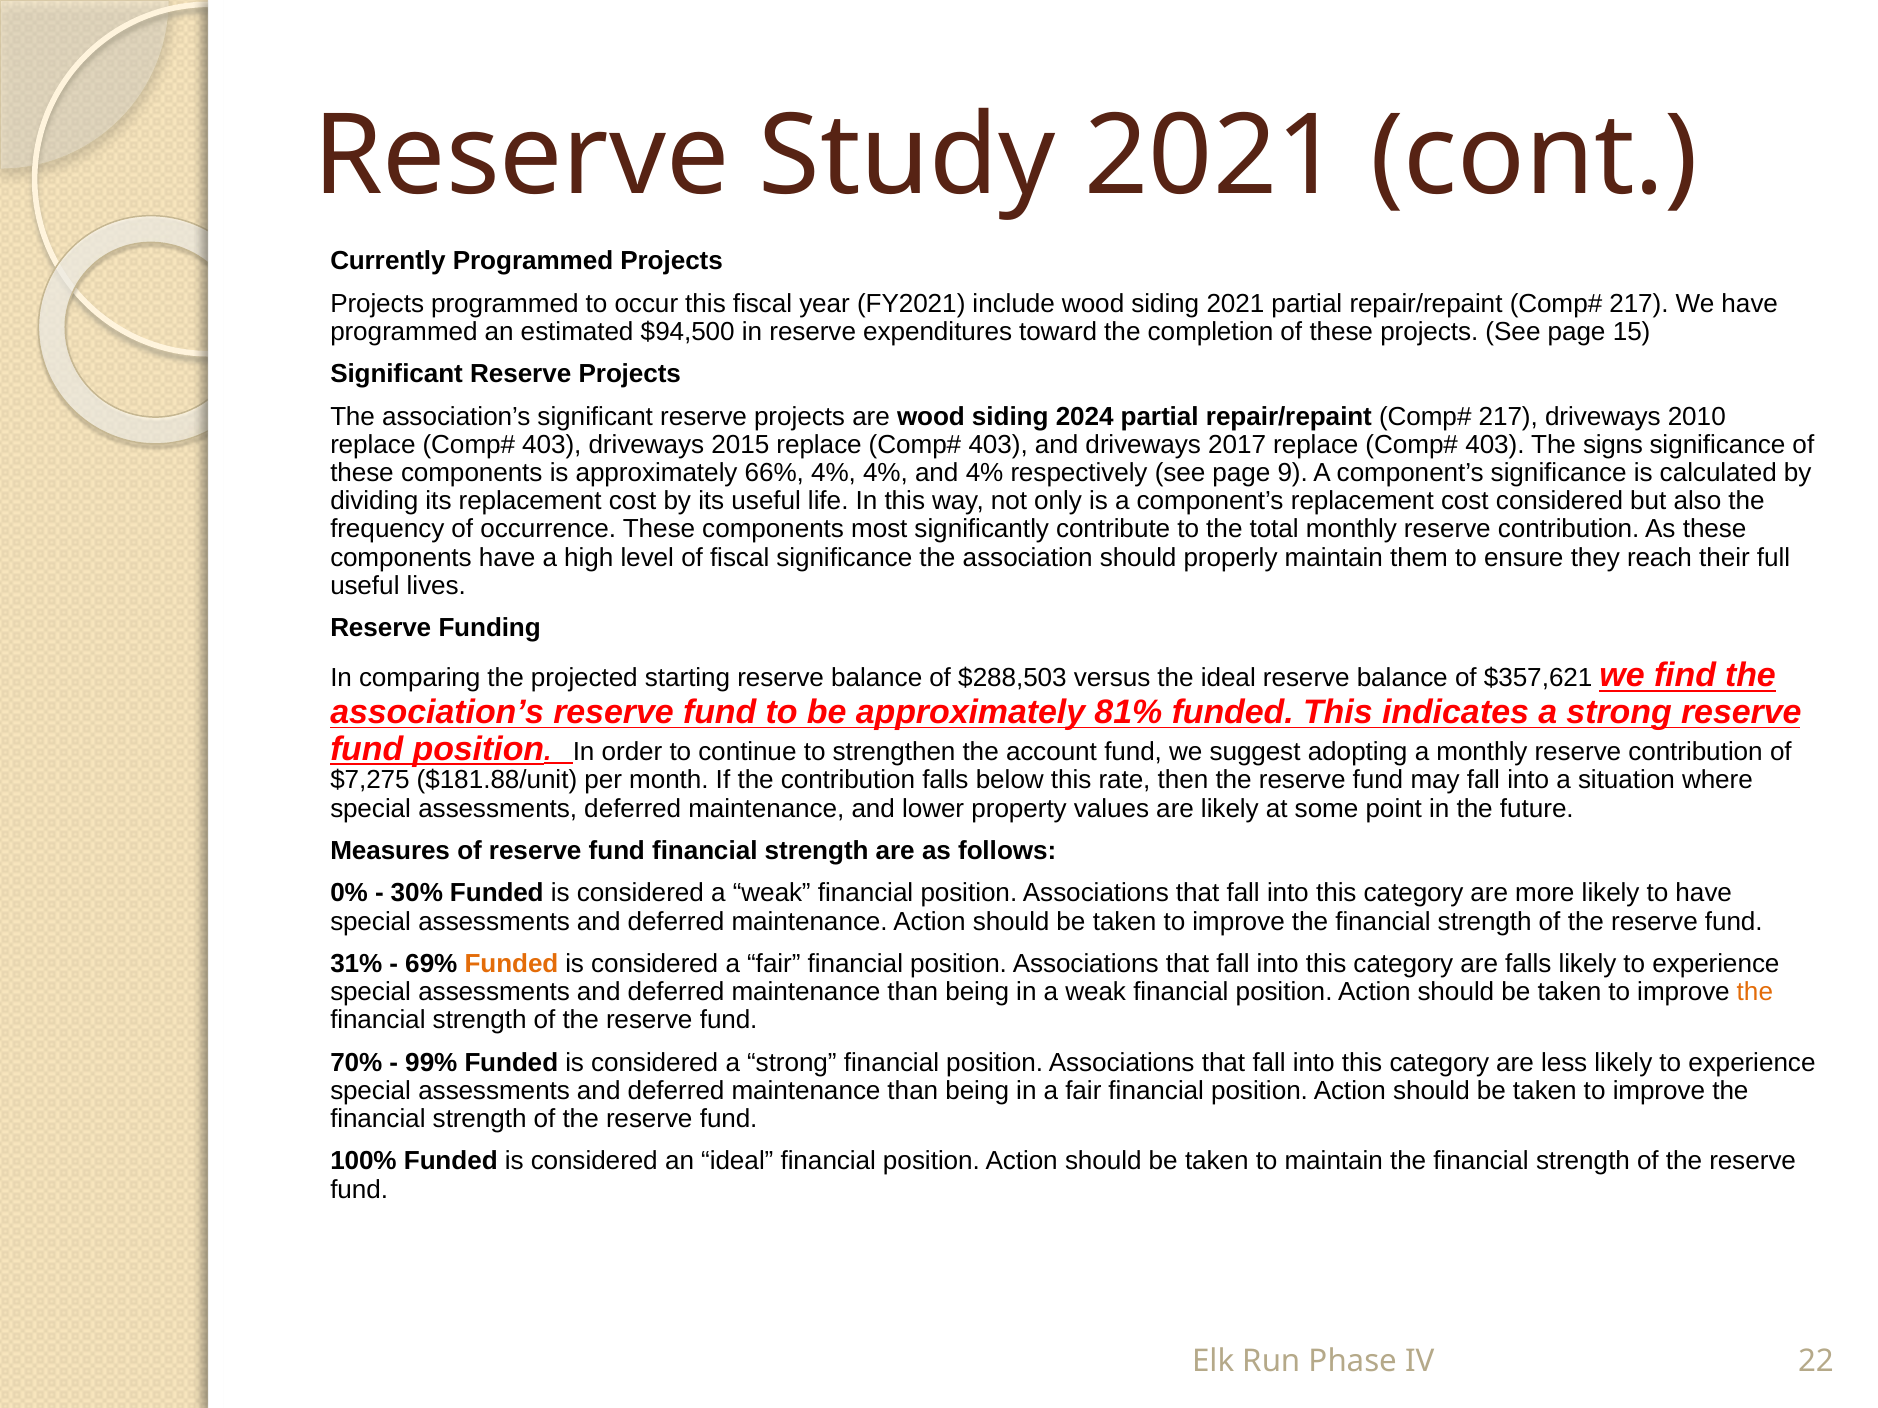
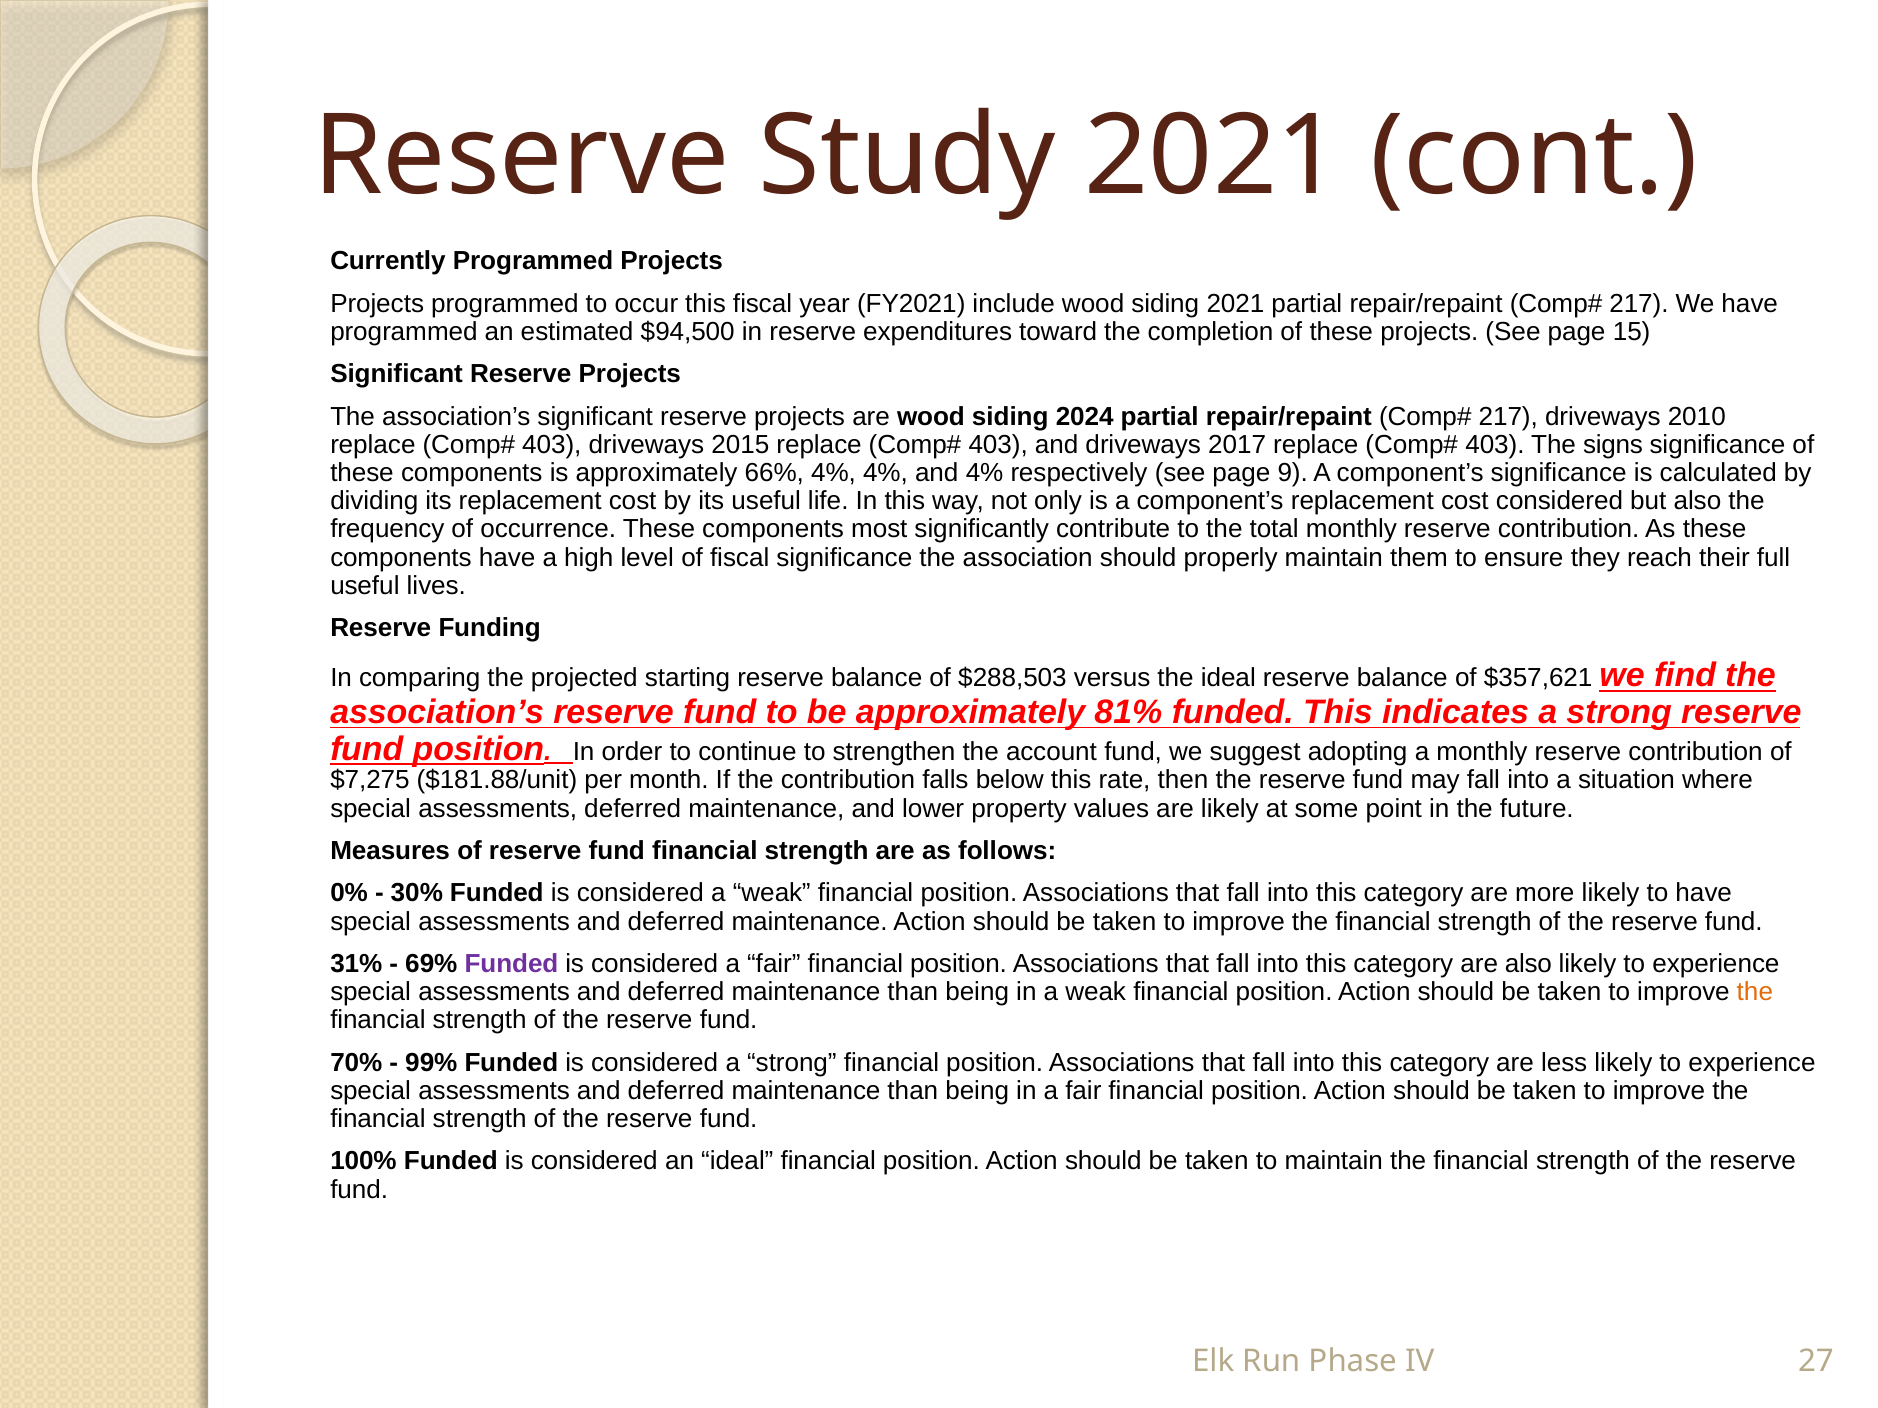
Funded at (511, 964) colour: orange -> purple
are falls: falls -> also
22: 22 -> 27
